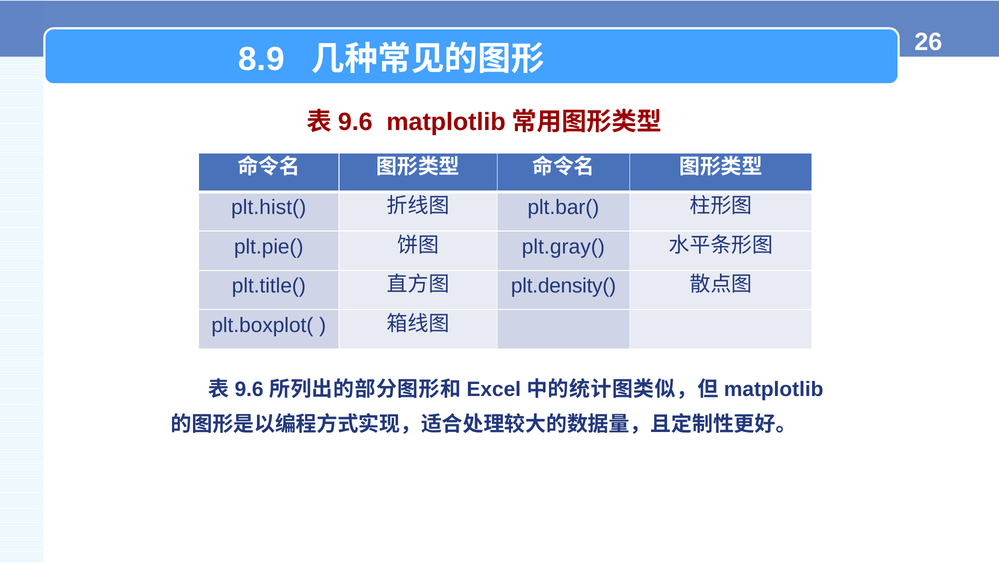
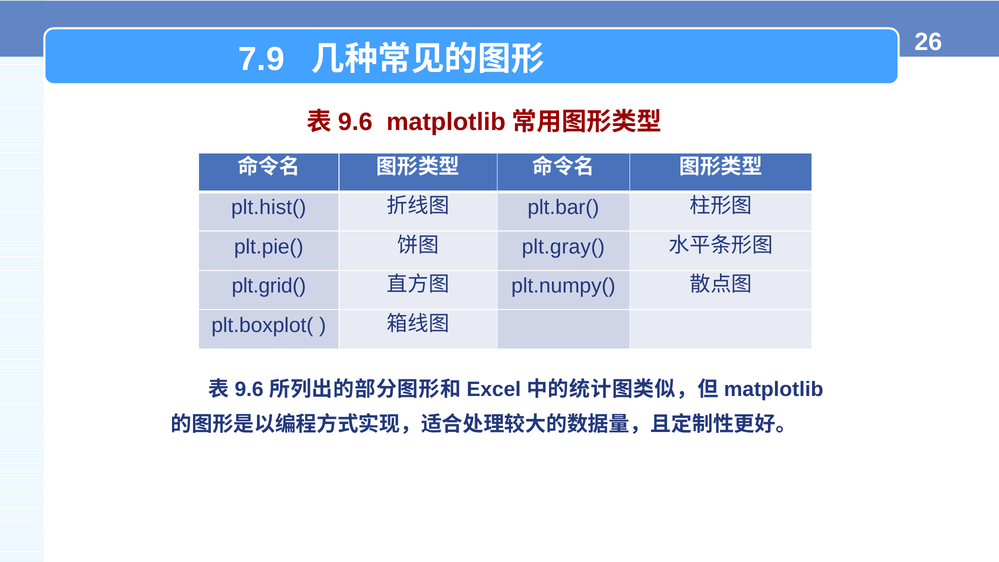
8.9: 8.9 -> 7.9
plt.title(: plt.title( -> plt.grid(
plt.density(: plt.density( -> plt.numpy(
